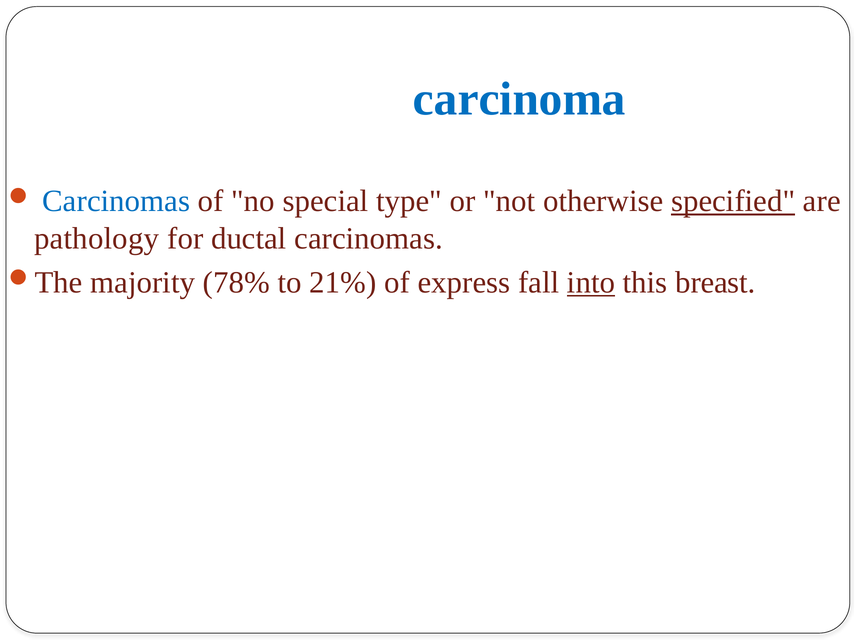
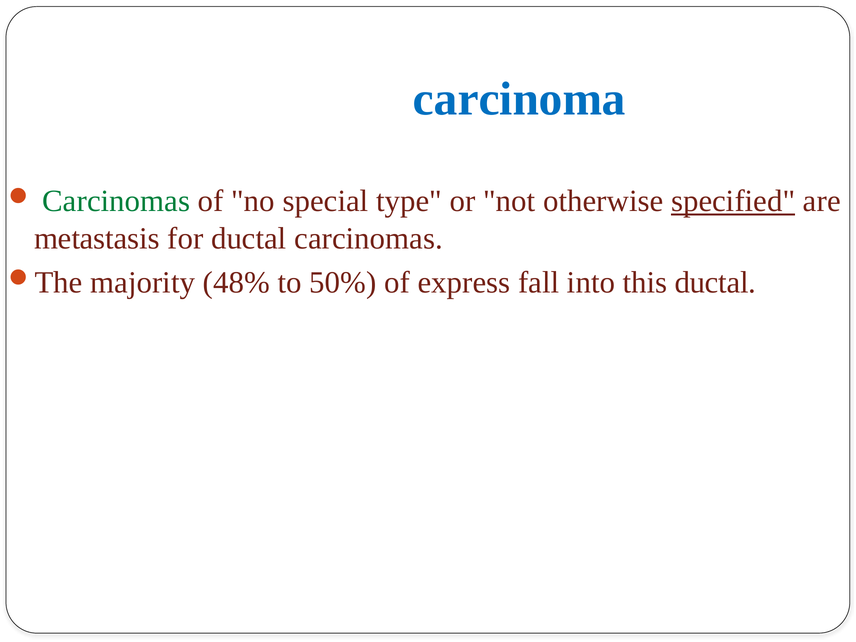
Carcinomas at (116, 201) colour: blue -> green
pathology: pathology -> metastasis
78%: 78% -> 48%
21%: 21% -> 50%
into underline: present -> none
this breast: breast -> ductal
